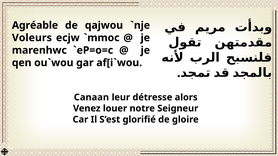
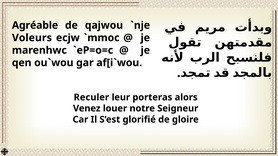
Canaan: Canaan -> Reculer
détresse: détresse -> porteras
